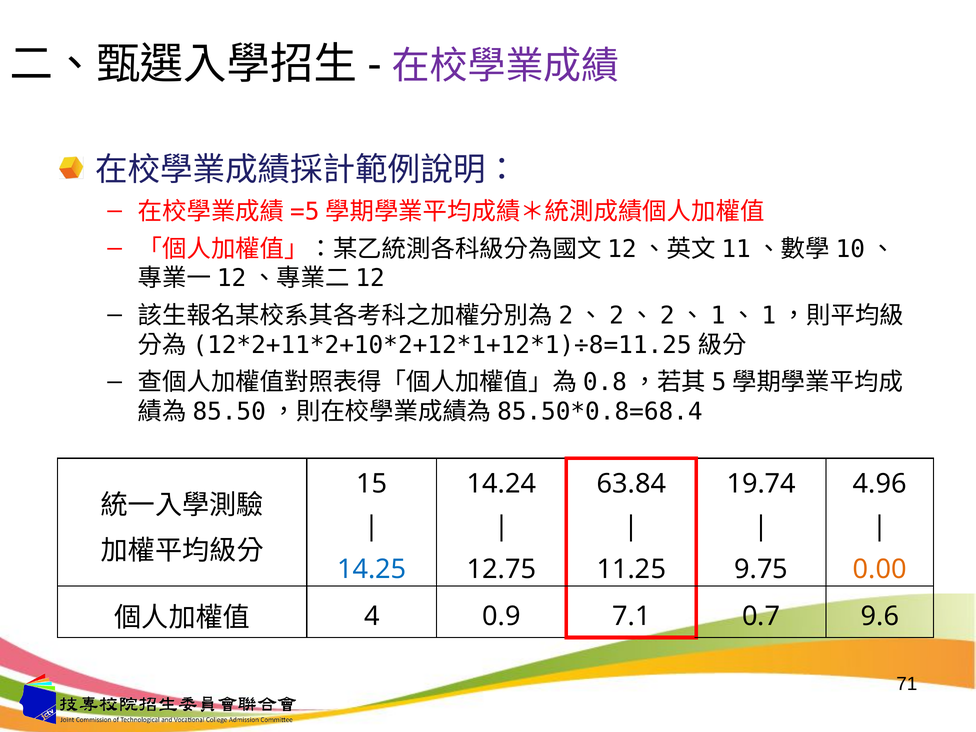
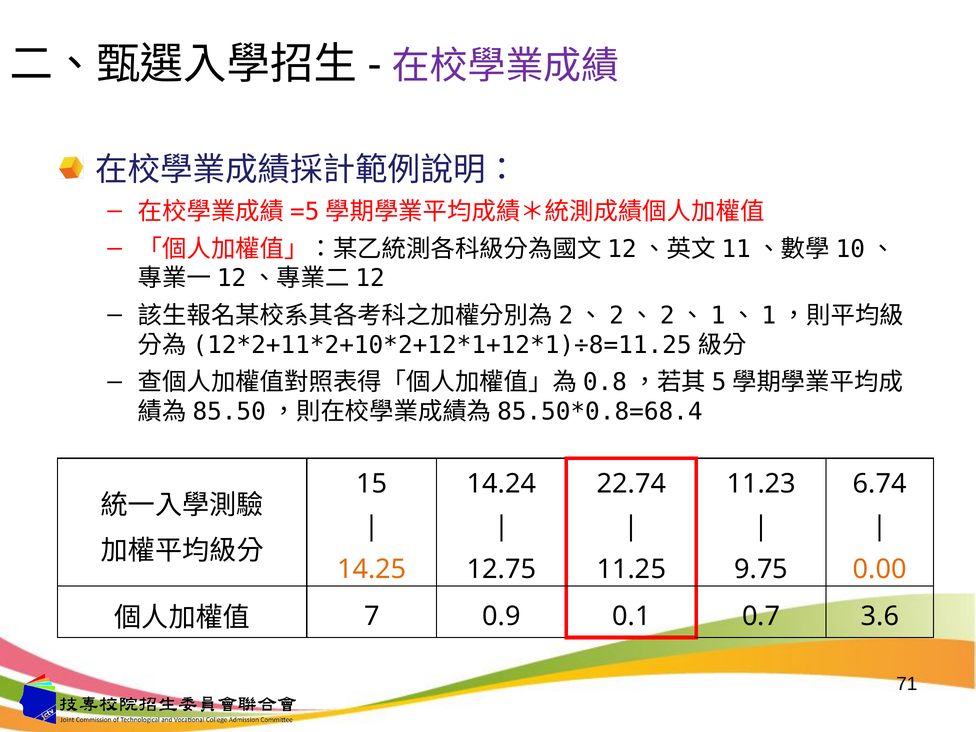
63.84: 63.84 -> 22.74
19.74: 19.74 -> 11.23
4.96: 4.96 -> 6.74
14.25 colour: blue -> orange
4: 4 -> 7
7.1: 7.1 -> 0.1
9.6: 9.6 -> 3.6
